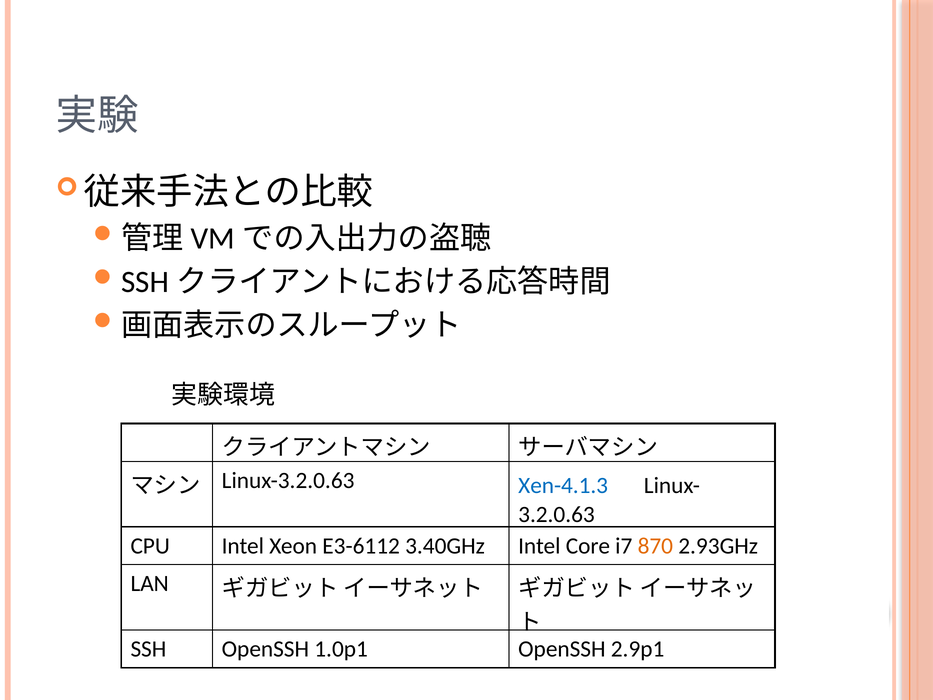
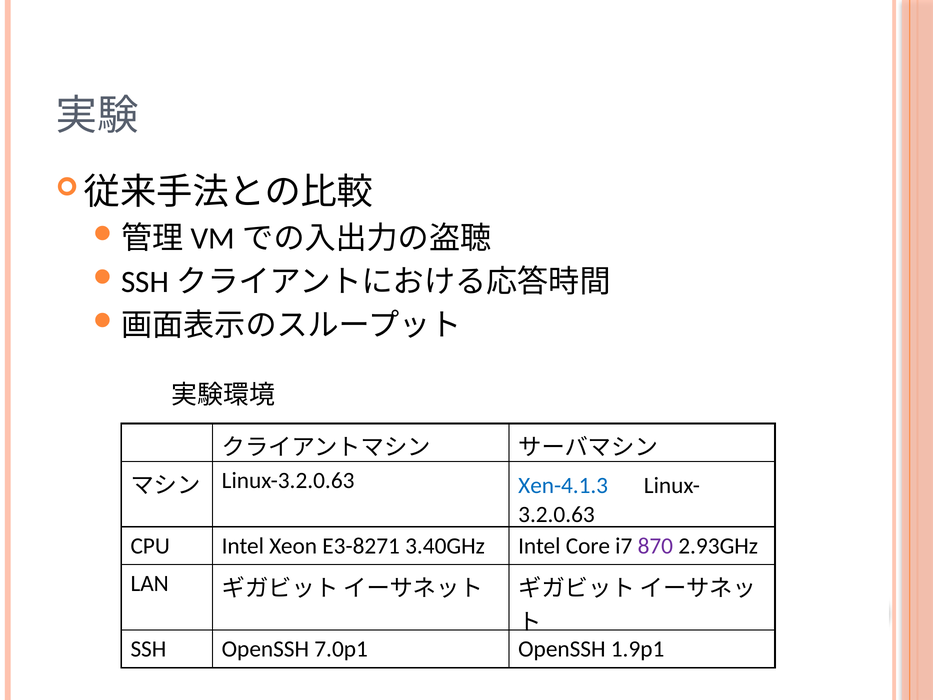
E3-6112: E3-6112 -> E3-8271
870 colour: orange -> purple
1.0p1: 1.0p1 -> 7.0p1
2.9p1: 2.9p1 -> 1.9p1
